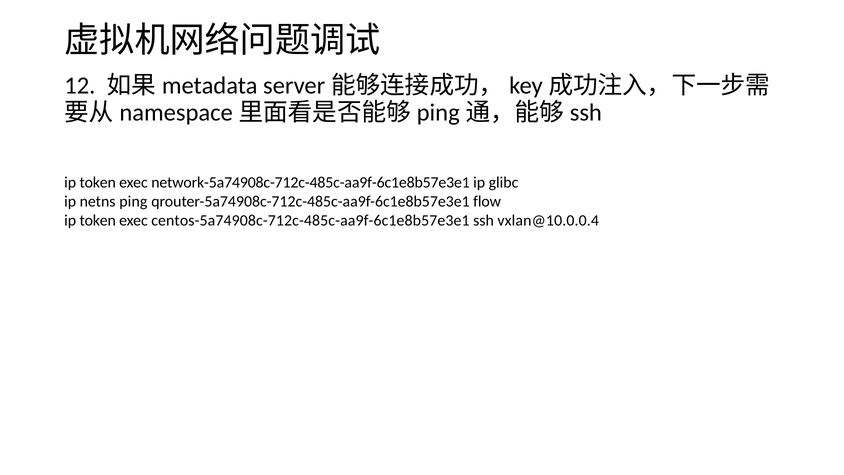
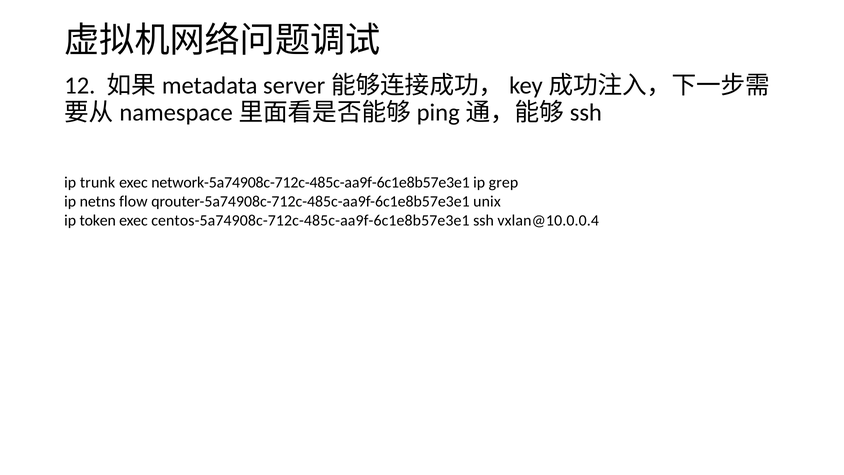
token at (98, 182): token -> trunk
glibc: glibc -> grep
ping: ping -> flow
flow: flow -> unix
